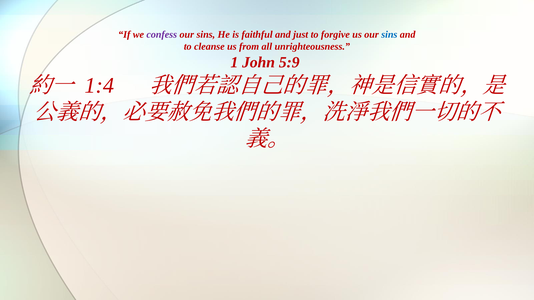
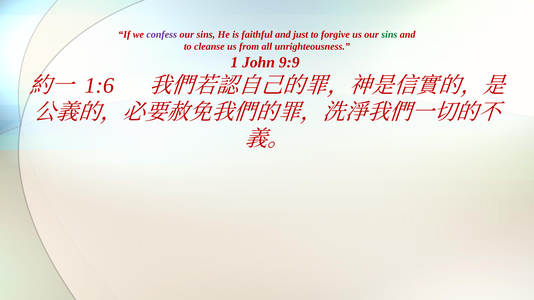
sins at (389, 35) colour: blue -> green
5:9: 5:9 -> 9:9
1:4: 1:4 -> 1:6
